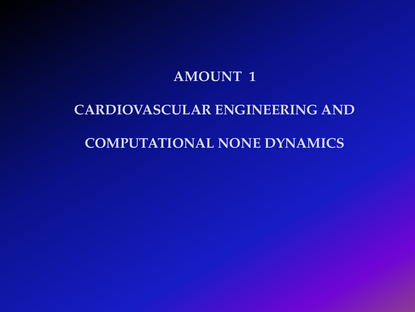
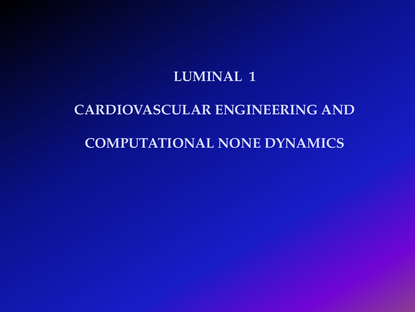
AMOUNT: AMOUNT -> LUMINAL
